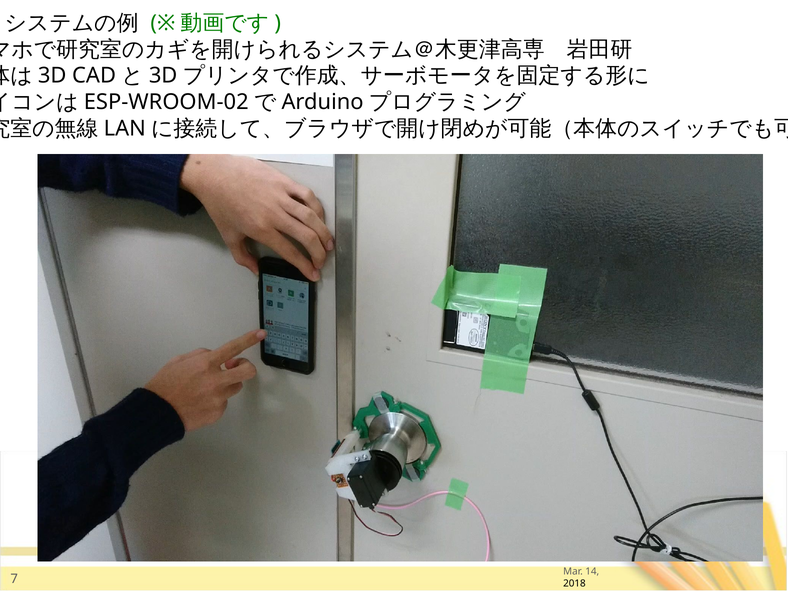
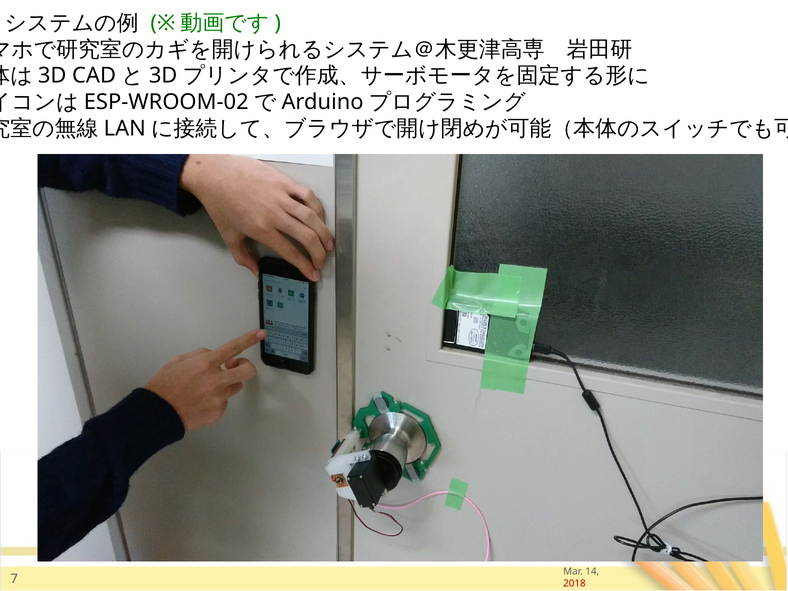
2018 colour: black -> red
